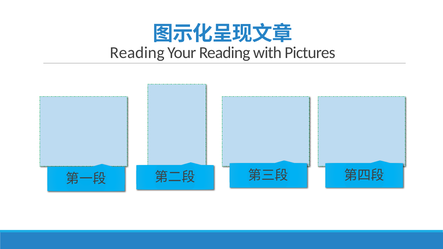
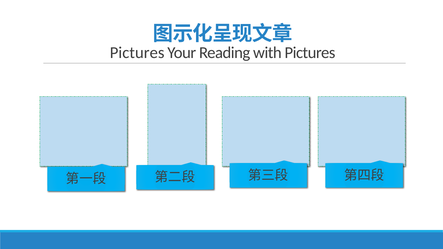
Reading at (137, 53): Reading -> Pictures
